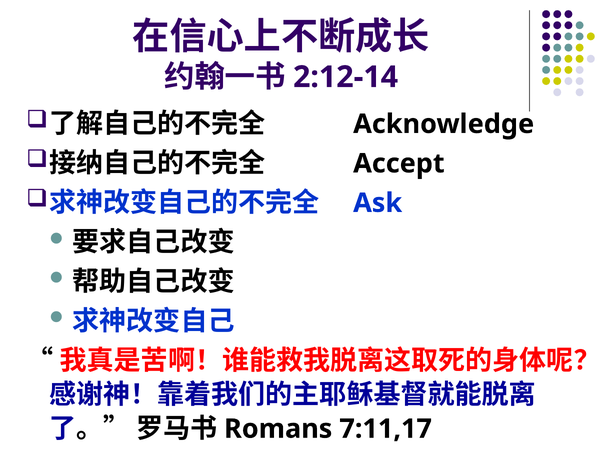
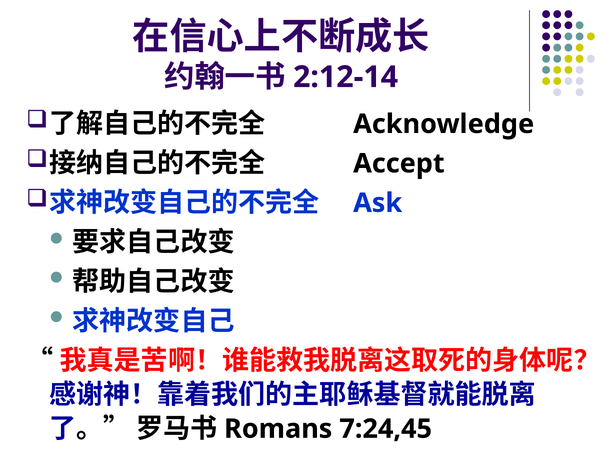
7:11,17: 7:11,17 -> 7:24,45
